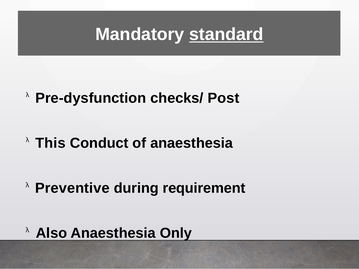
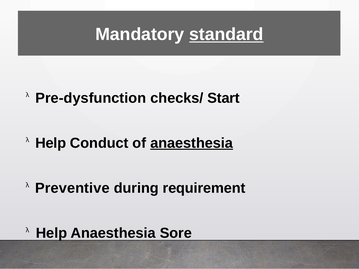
Post: Post -> Start
This at (51, 143): This -> Help
anaesthesia at (192, 143) underline: none -> present
Also at (51, 233): Also -> Help
Only: Only -> Sore
